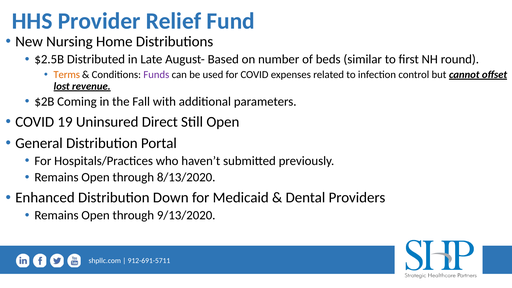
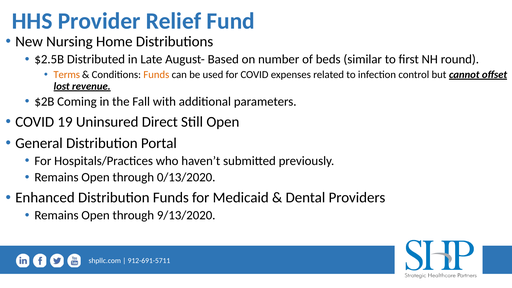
Funds at (156, 75) colour: purple -> orange
8/13/2020: 8/13/2020 -> 0/13/2020
Distribution Down: Down -> Funds
